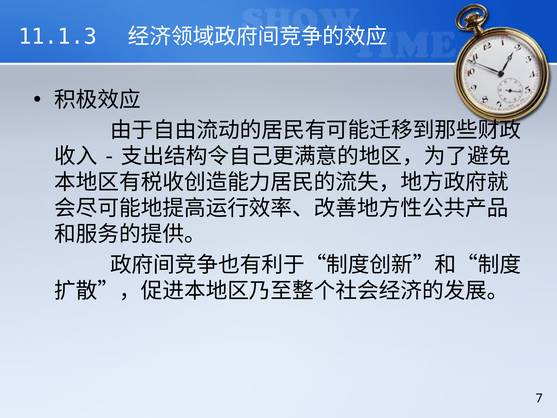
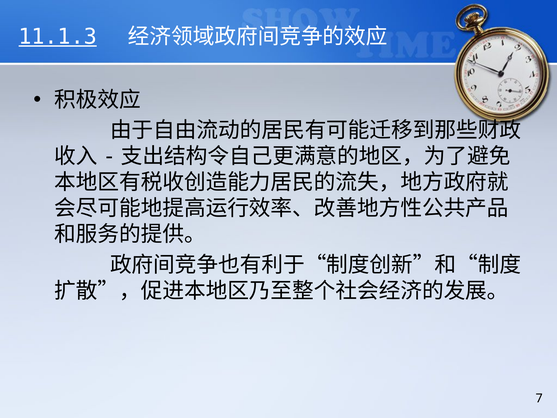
11.1.3 underline: none -> present
